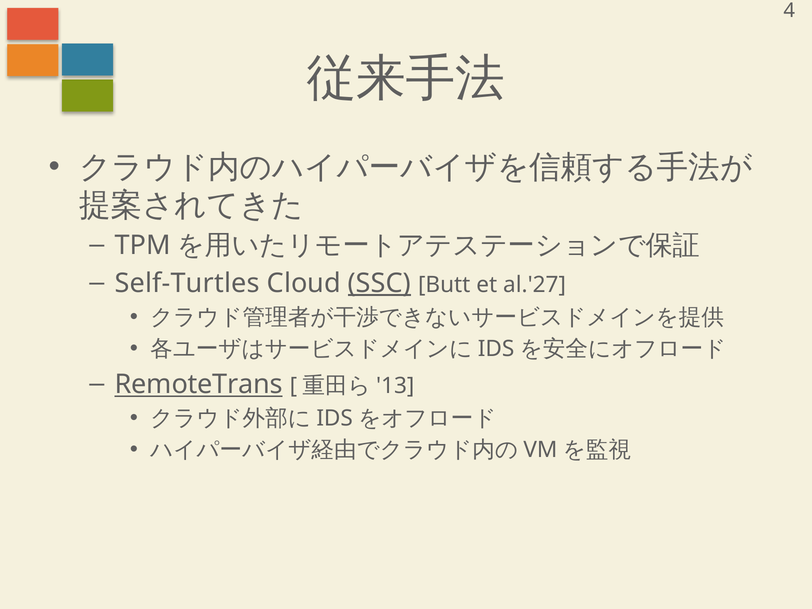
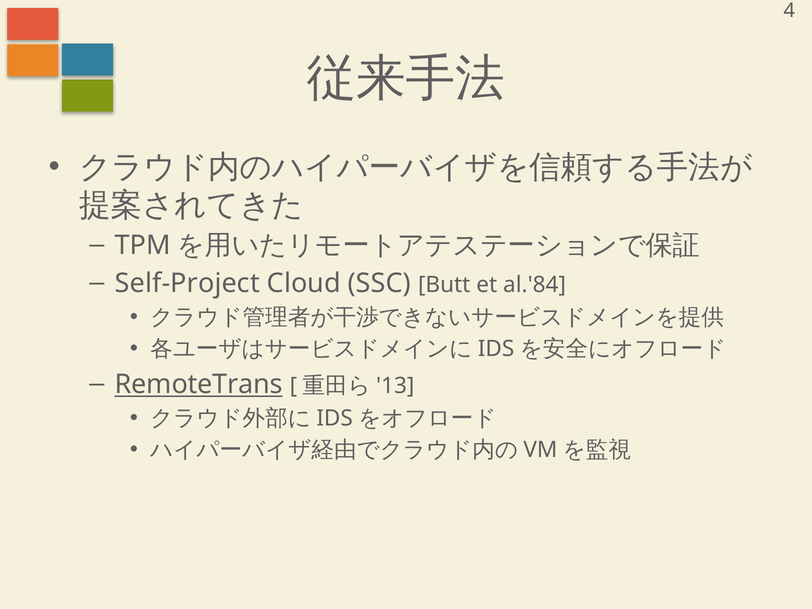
Self-Turtles: Self-Turtles -> Self-Project
SSC underline: present -> none
al.'27: al.'27 -> al.'84
